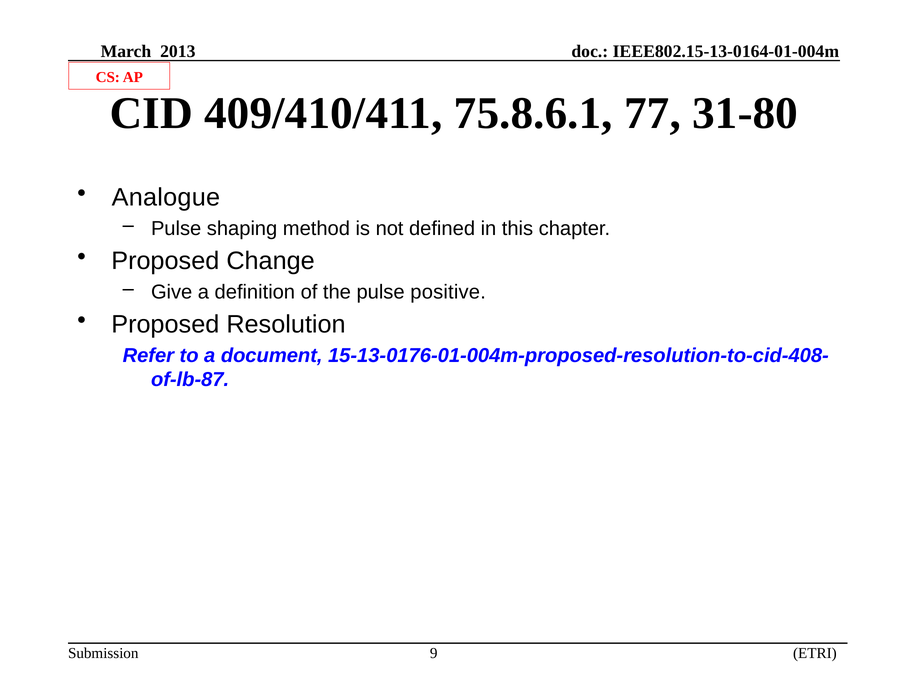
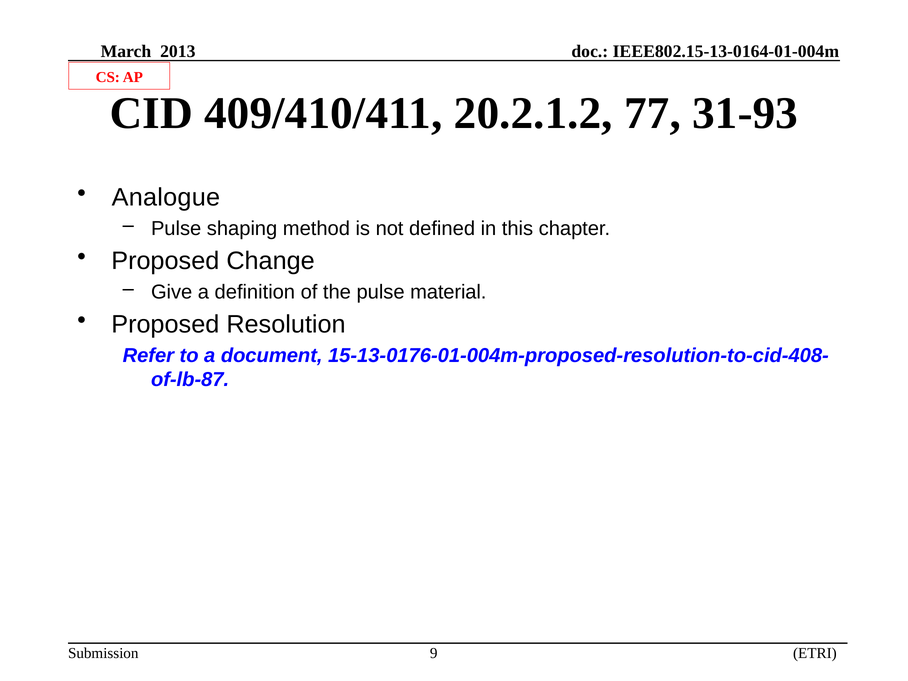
75.8.6.1: 75.8.6.1 -> 20.2.1.2
31-80: 31-80 -> 31-93
positive: positive -> material
